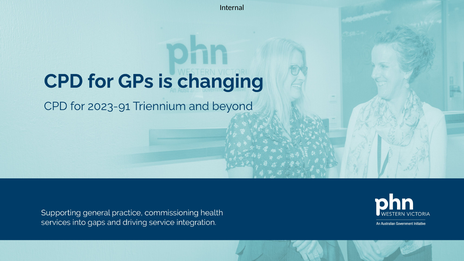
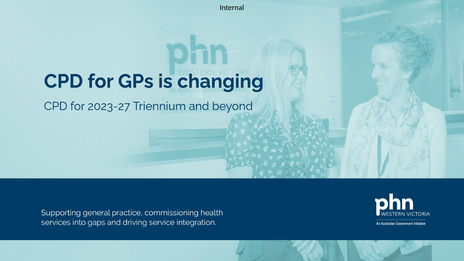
2023-91: 2023-91 -> 2023-27
